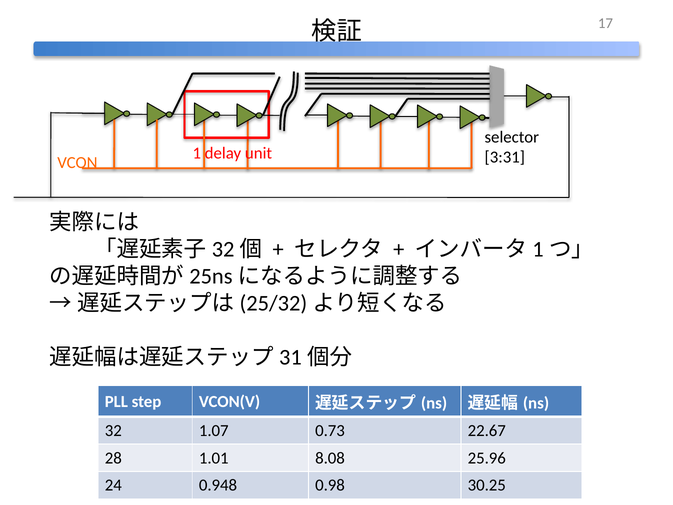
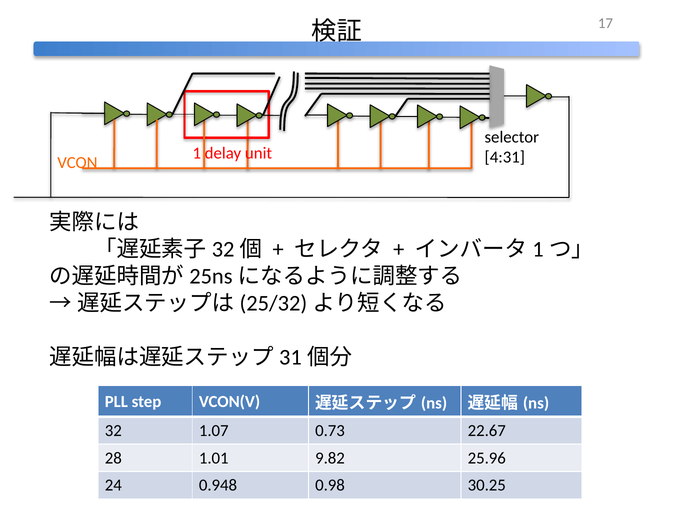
3:31: 3:31 -> 4:31
8.08: 8.08 -> 9.82
